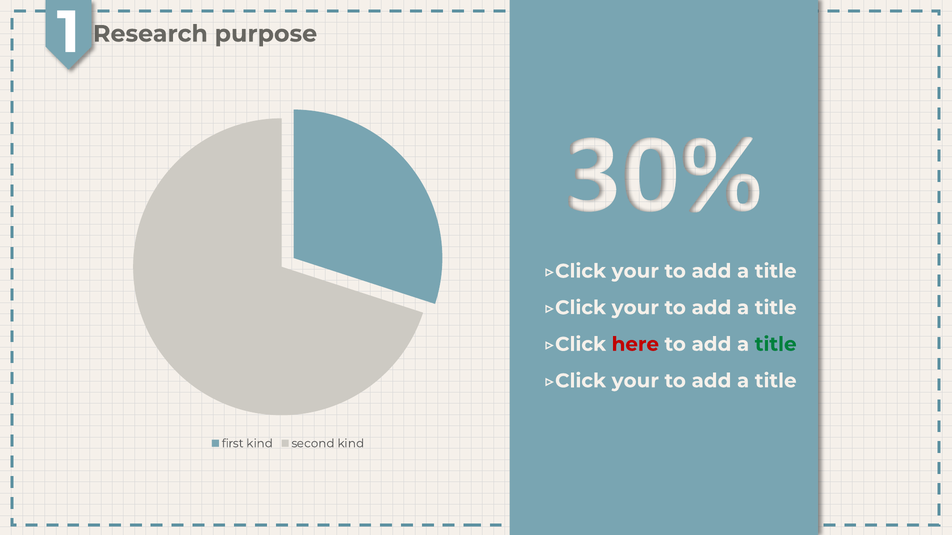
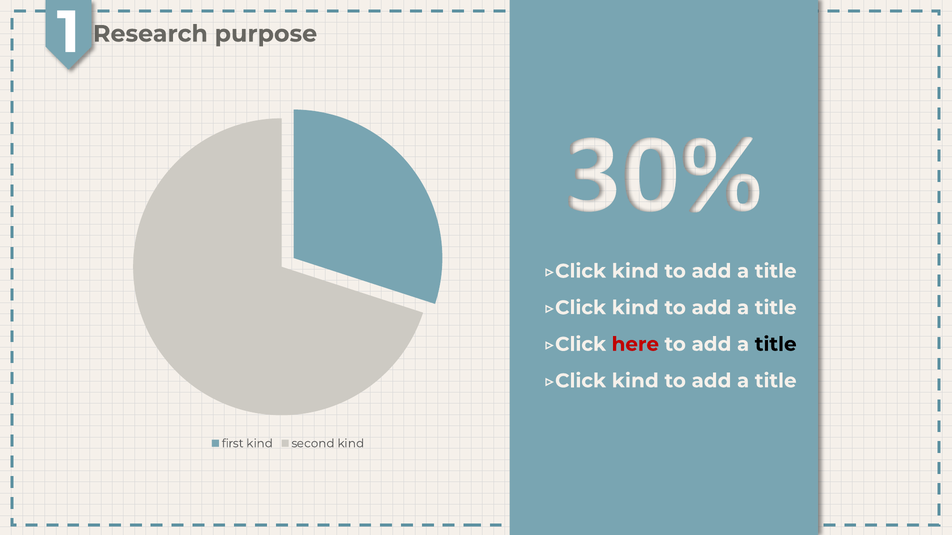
your at (635, 271): your -> kind
your at (635, 308): your -> kind
title at (776, 345) colour: green -> black
your at (635, 381): your -> kind
